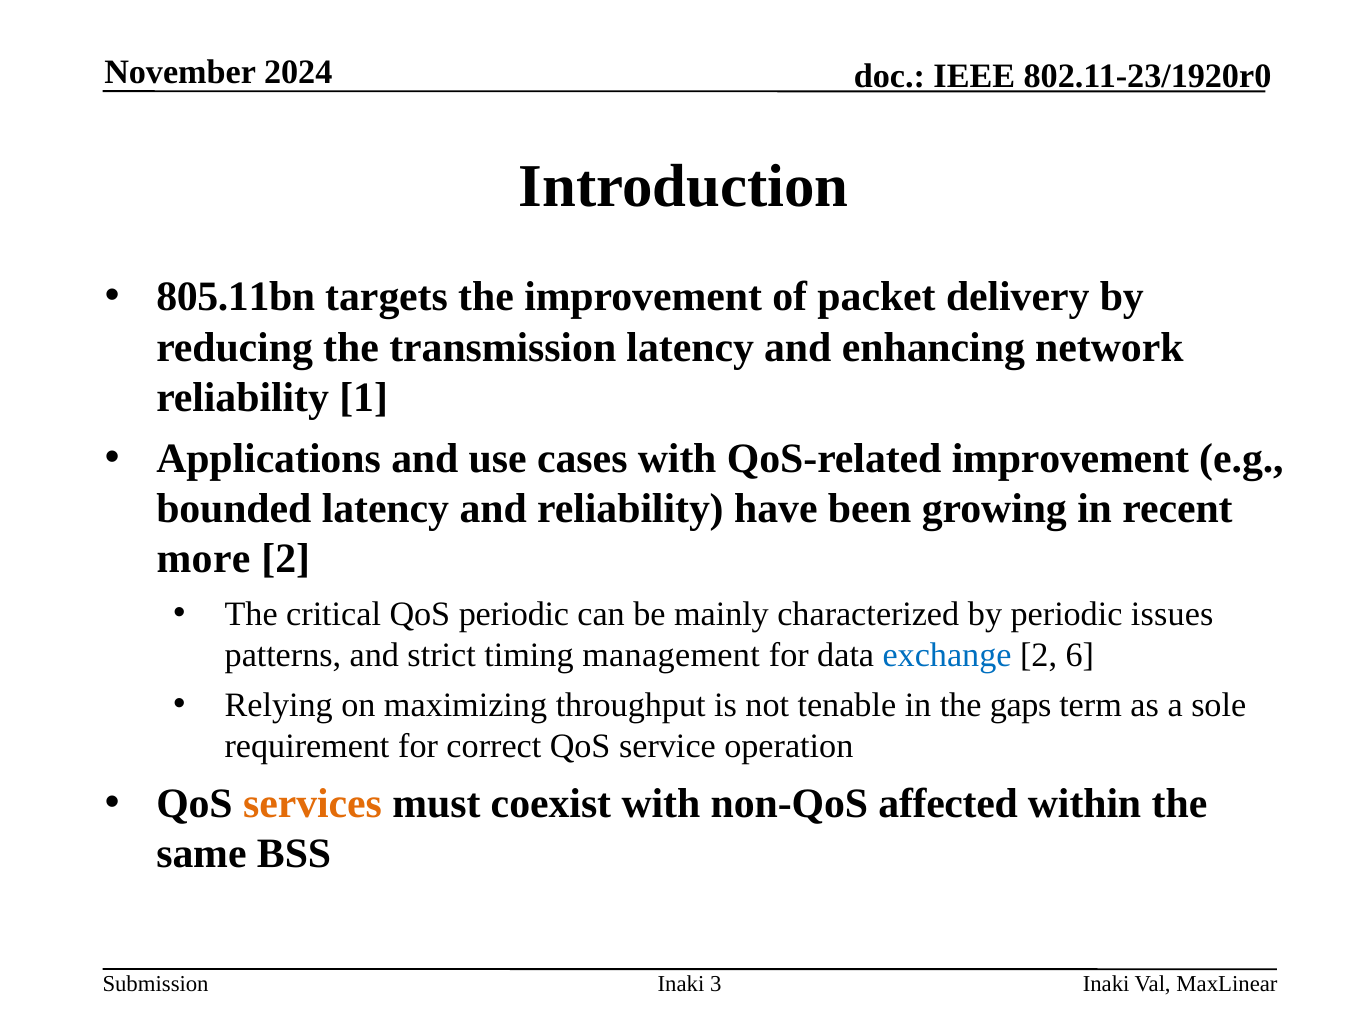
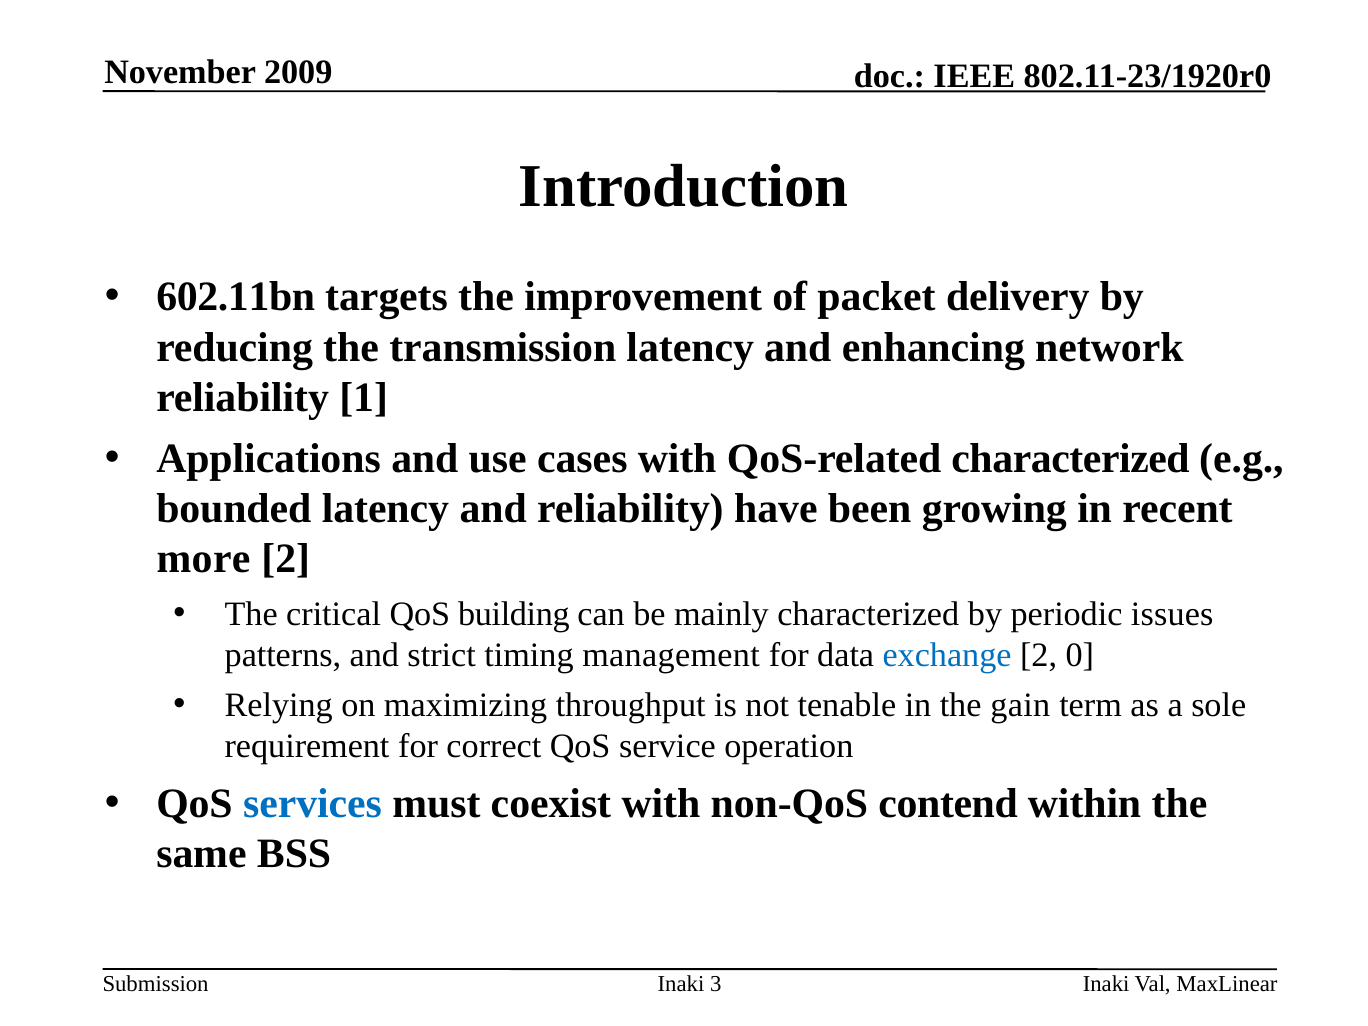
2024: 2024 -> 2009
805.11bn: 805.11bn -> 602.11bn
QoS-related improvement: improvement -> characterized
QoS periodic: periodic -> building
6: 6 -> 0
gaps: gaps -> gain
services colour: orange -> blue
affected: affected -> contend
